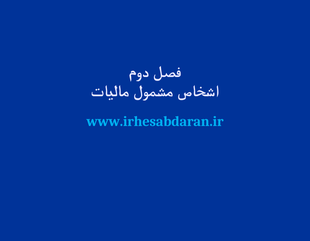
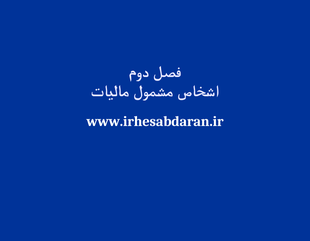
www.irhesabdaran.ir colour: light blue -> white
